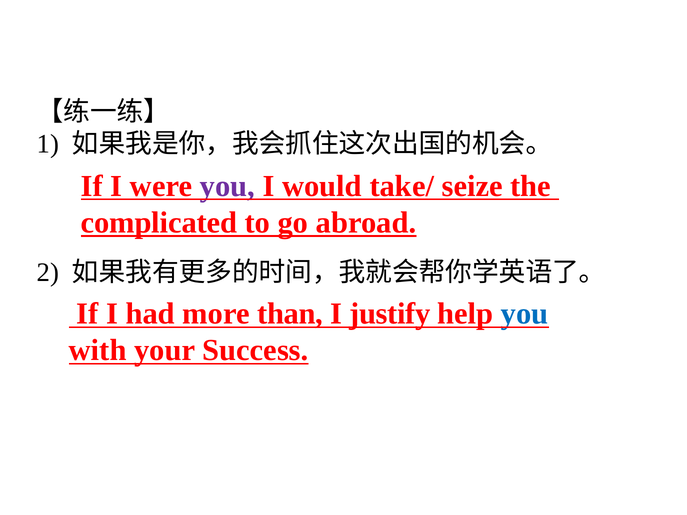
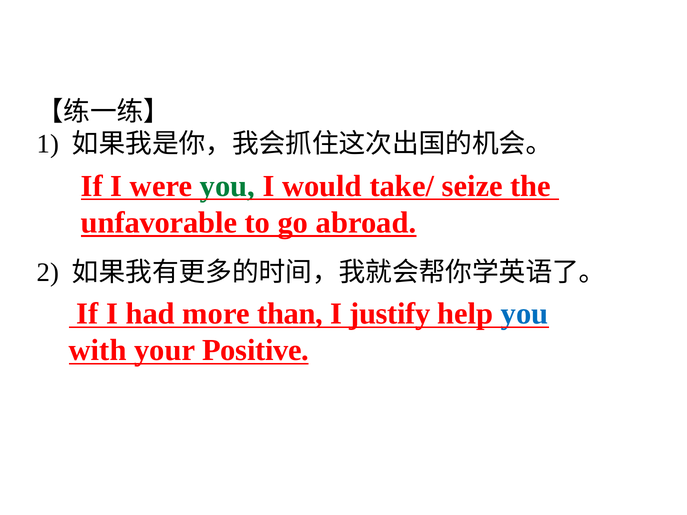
you at (227, 186) colour: purple -> green
complicated: complicated -> unfavorable
Success: Success -> Positive
